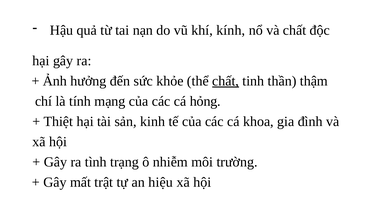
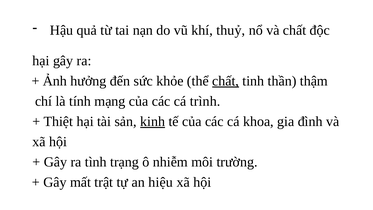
kính: kính -> thuỷ
hỏng: hỏng -> trình
kinh underline: none -> present
